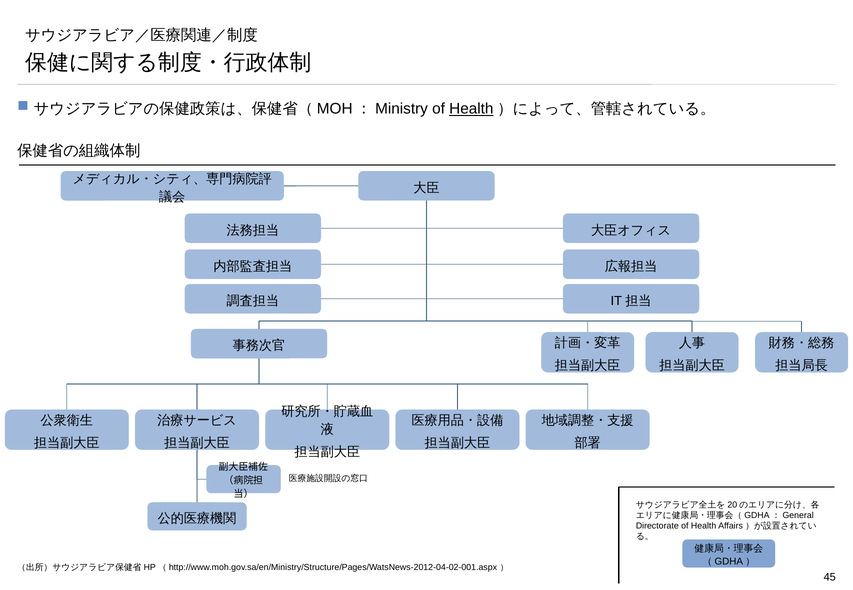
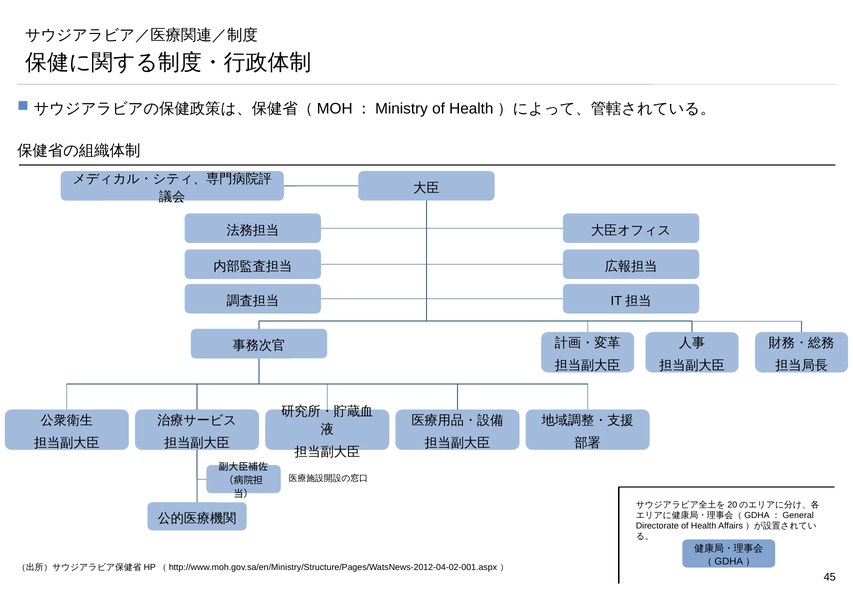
Health at (471, 109) underline: present -> none
